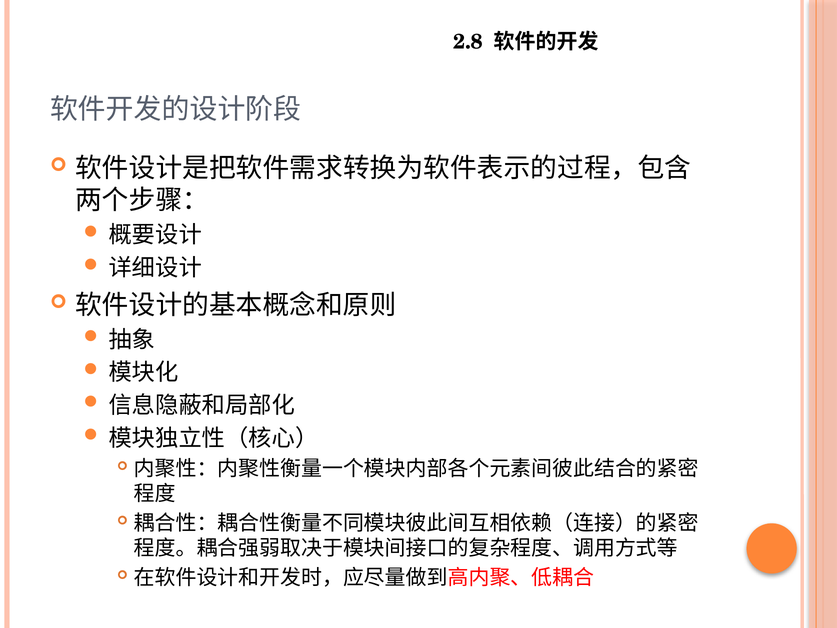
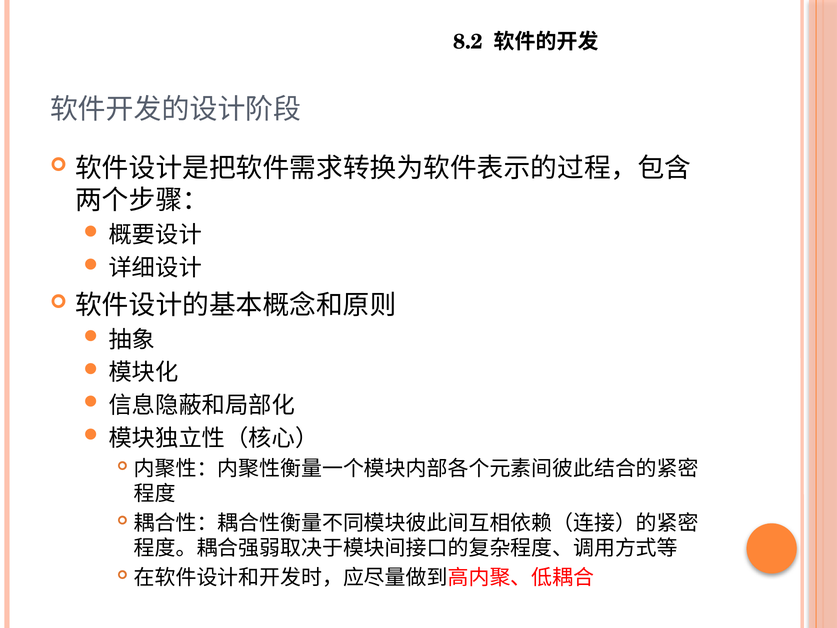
2.8: 2.8 -> 8.2
